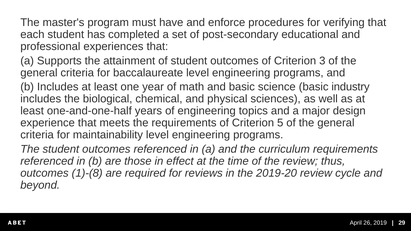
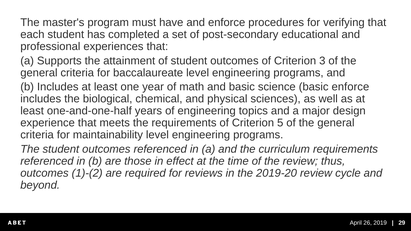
basic industry: industry -> enforce
1)-(8: 1)-(8 -> 1)-(2
